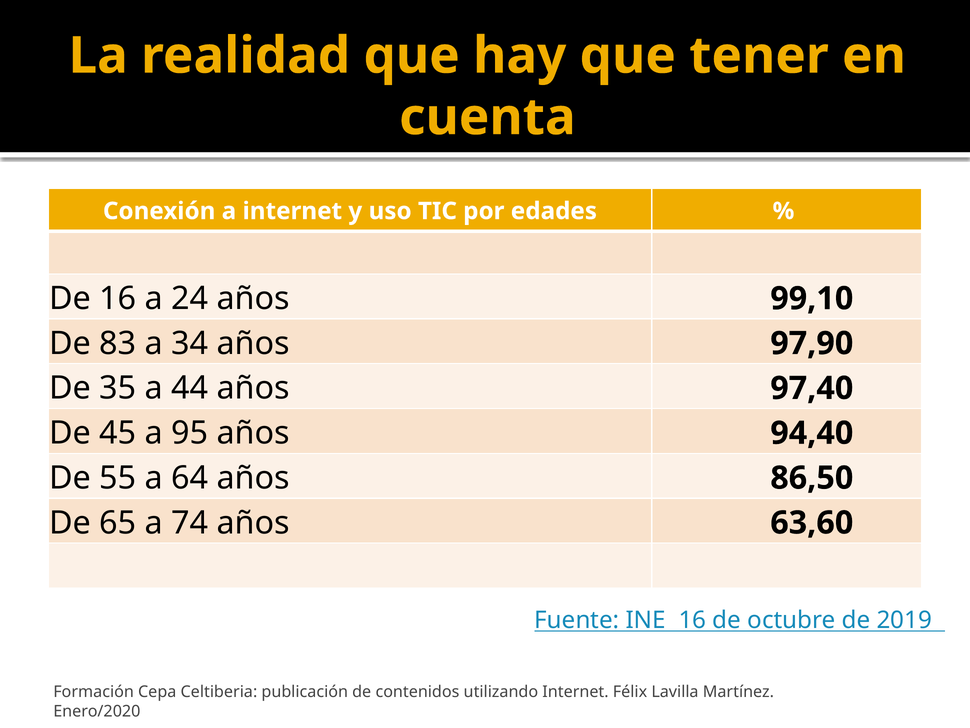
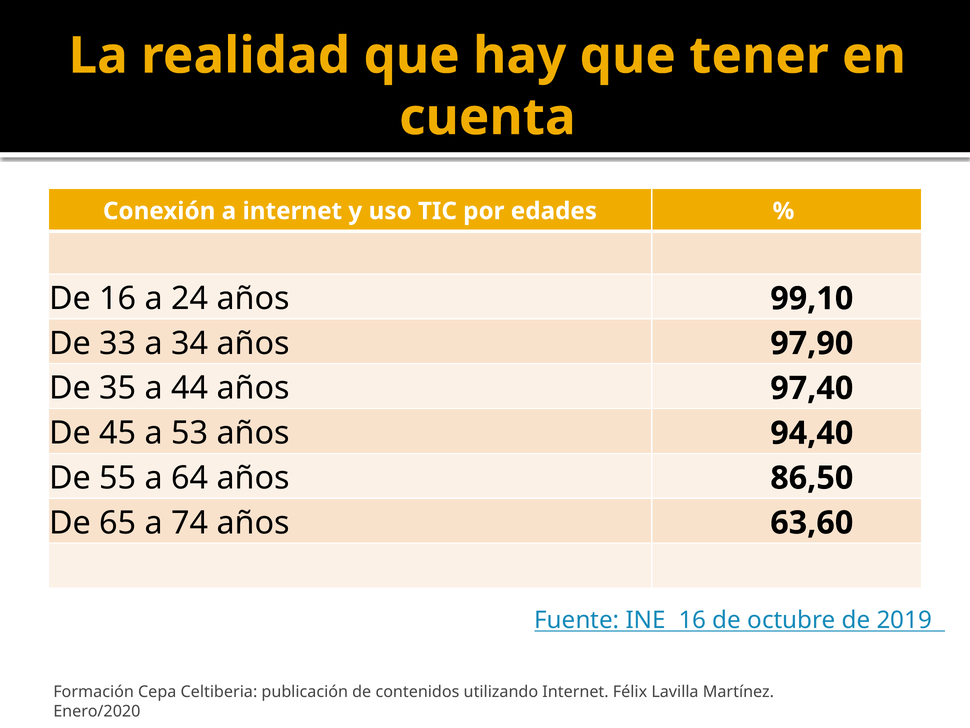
83: 83 -> 33
95: 95 -> 53
